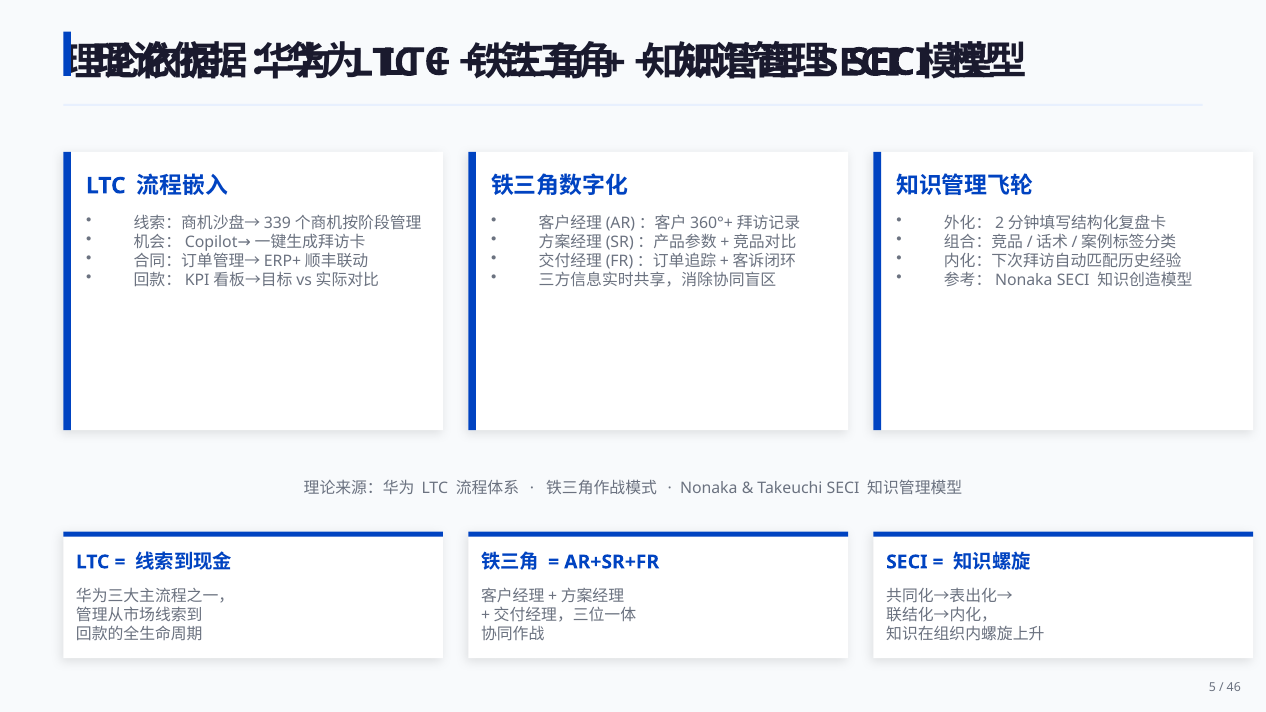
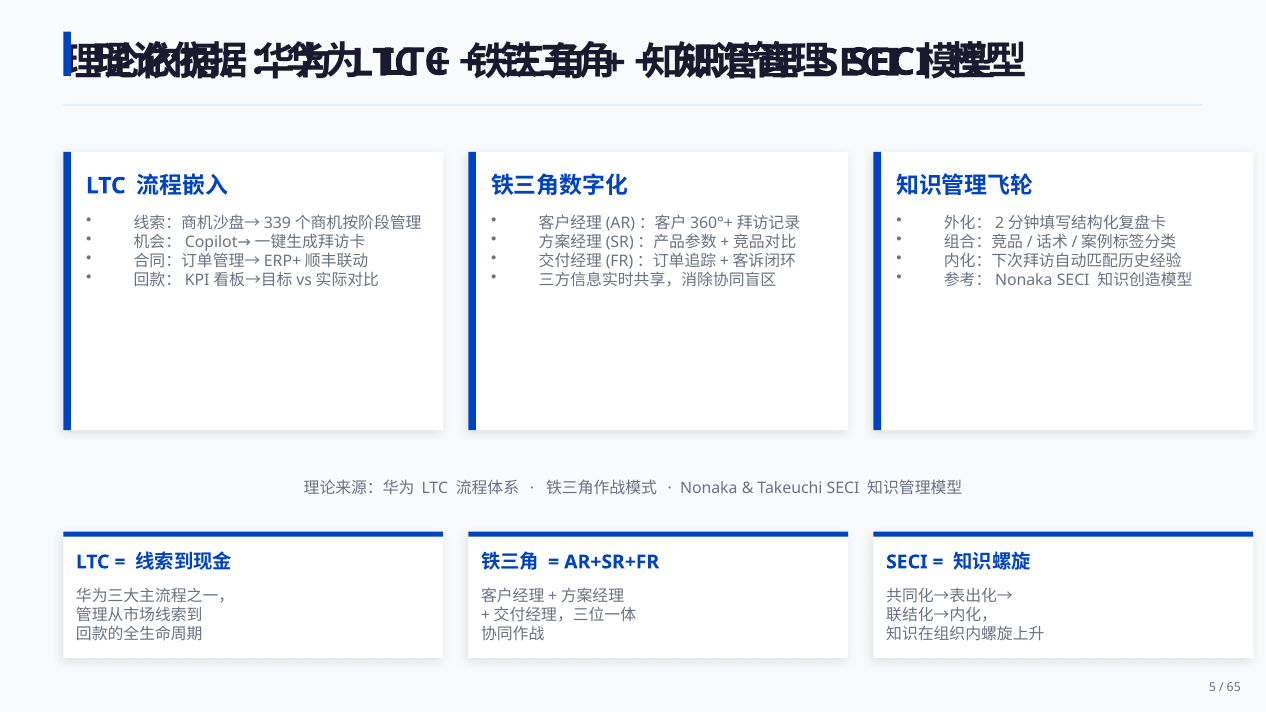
46: 46 -> 65
